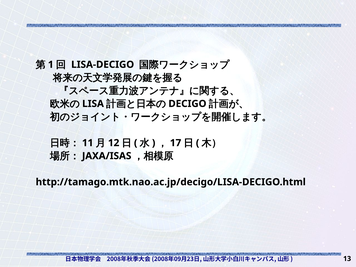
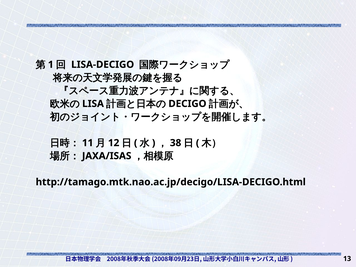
17: 17 -> 38
